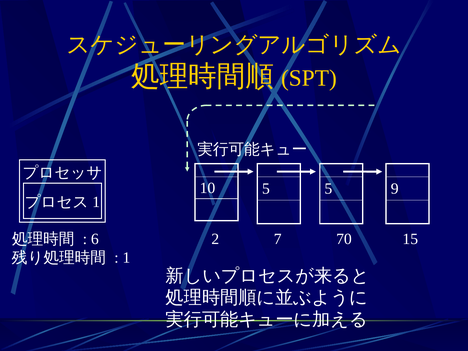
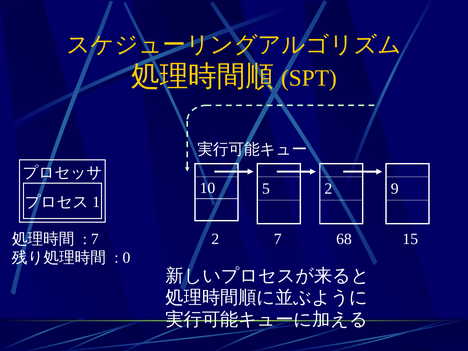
5 5: 5 -> 2
70: 70 -> 68
6 at (95, 239): 6 -> 7
1: 1 -> 0
